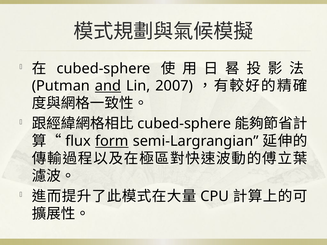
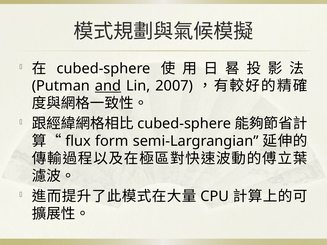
form underline: present -> none
